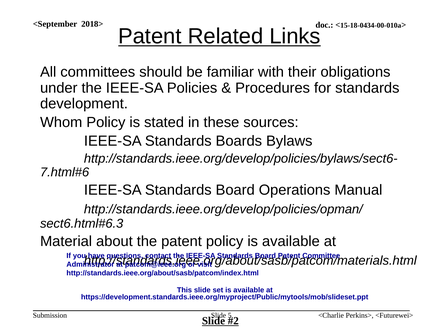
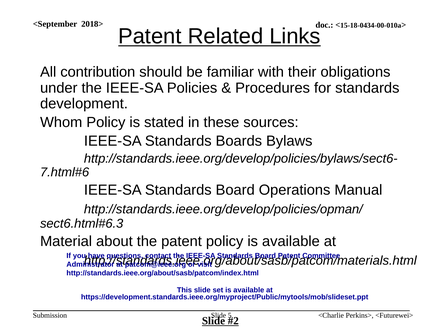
committees: committees -> contribution
